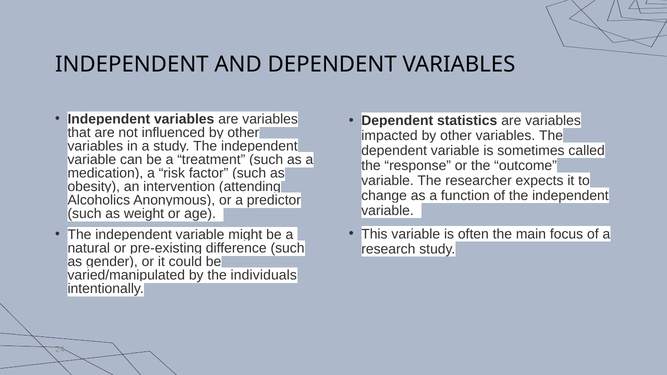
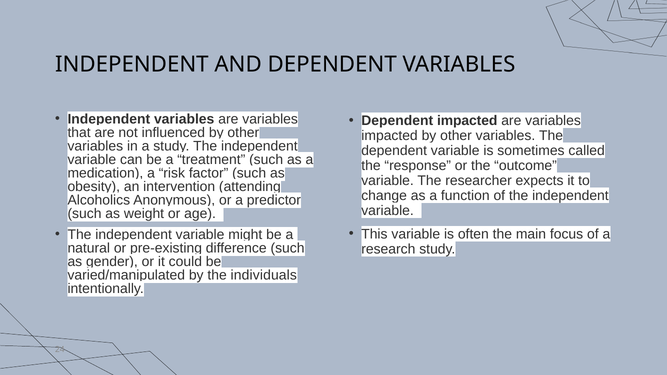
Dependent statistics: statistics -> impacted
